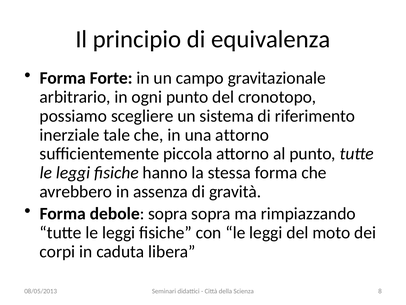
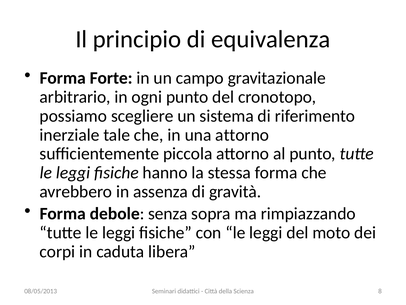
debole sopra: sopra -> senza
